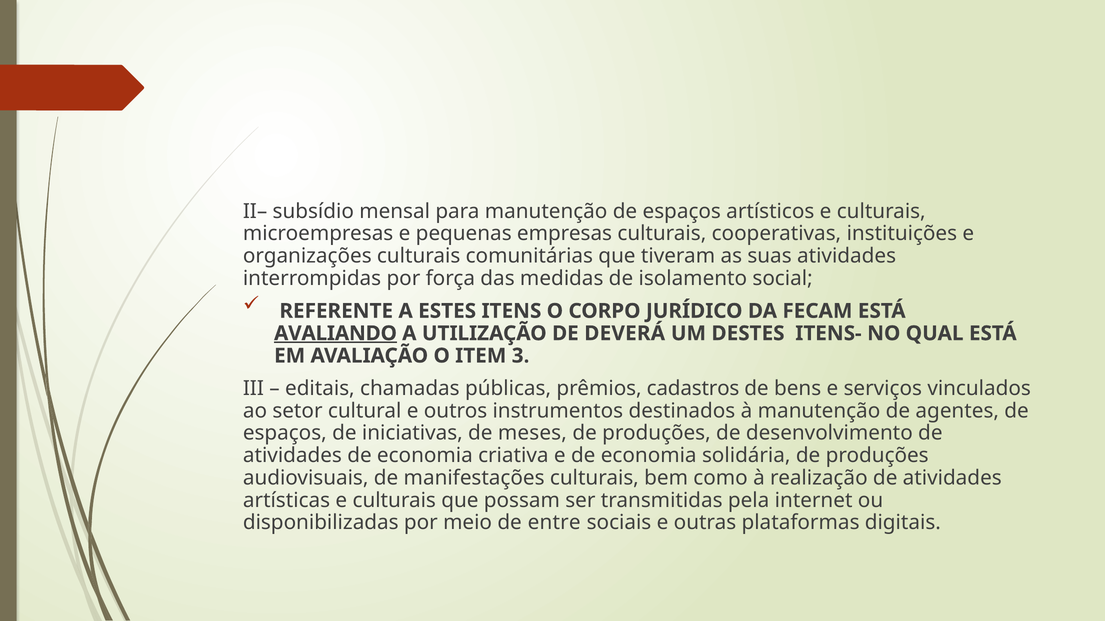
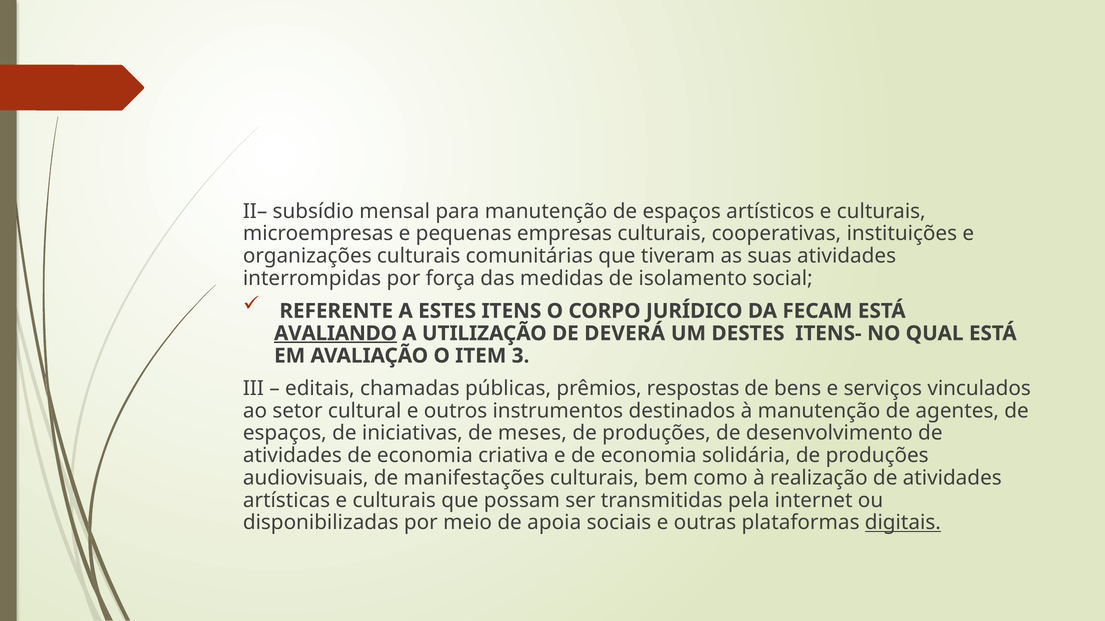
cadastros: cadastros -> respostas
entre: entre -> apoia
digitais underline: none -> present
